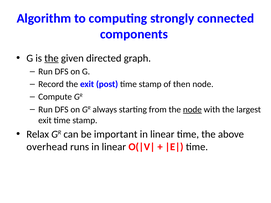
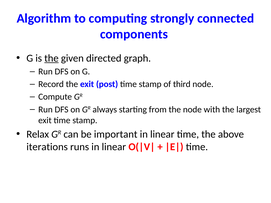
then: then -> third
node at (192, 110) underline: present -> none
overhead: overhead -> iterations
